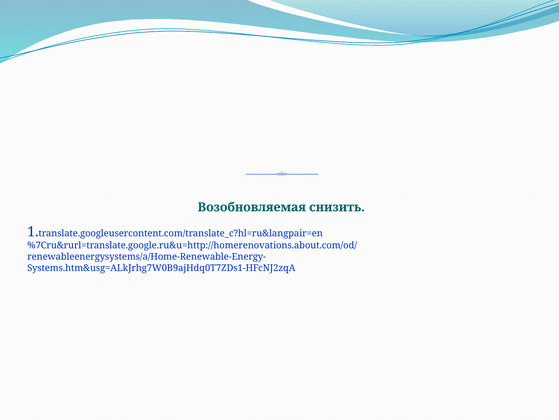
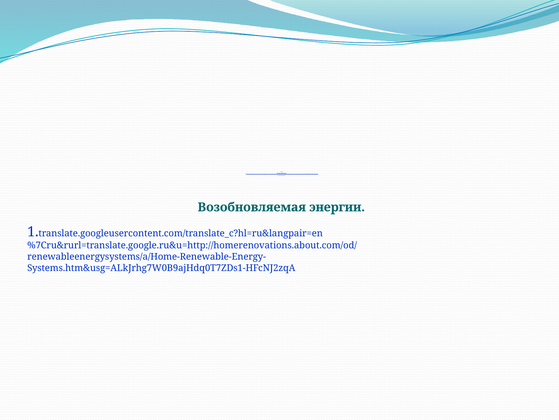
снизить: снизить -> энергии
